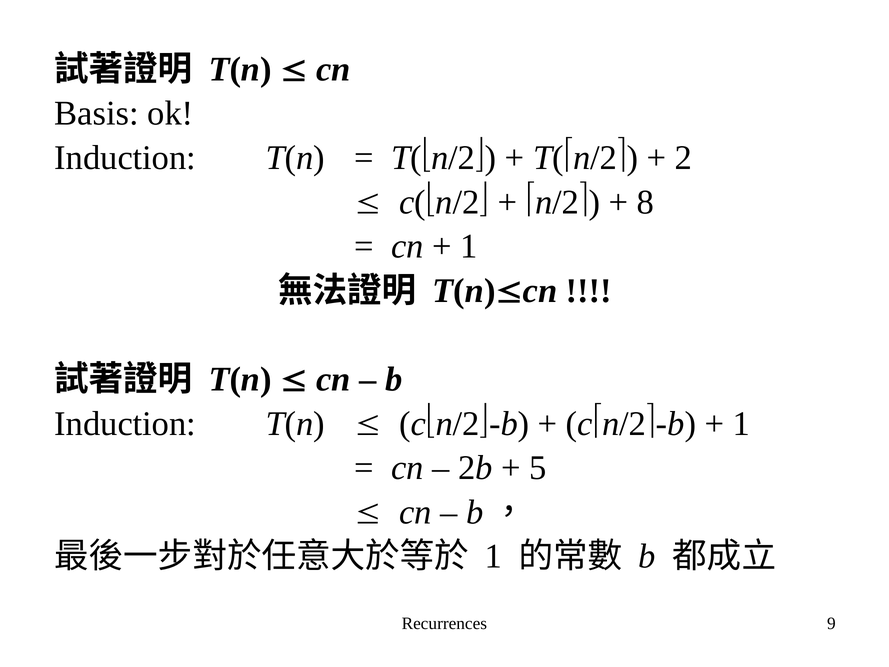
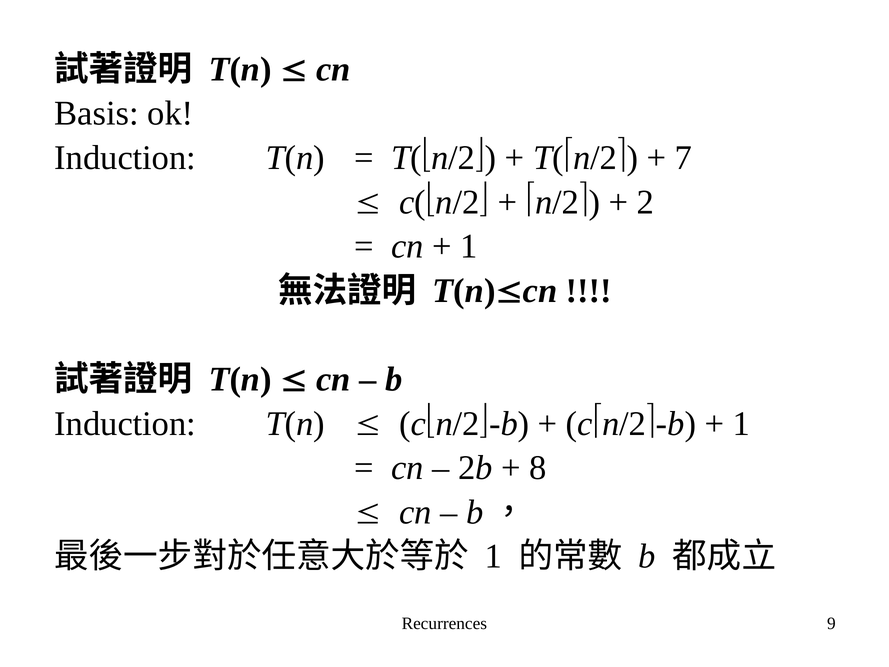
2: 2 -> 7
8: 8 -> 2
5: 5 -> 8
